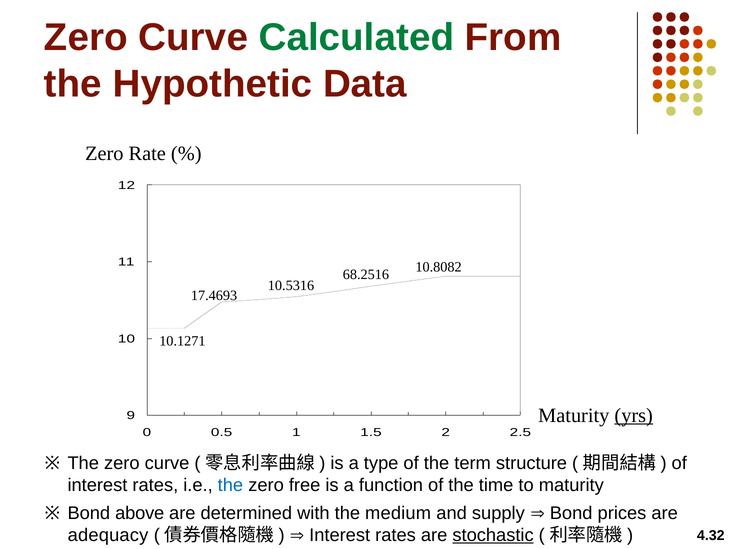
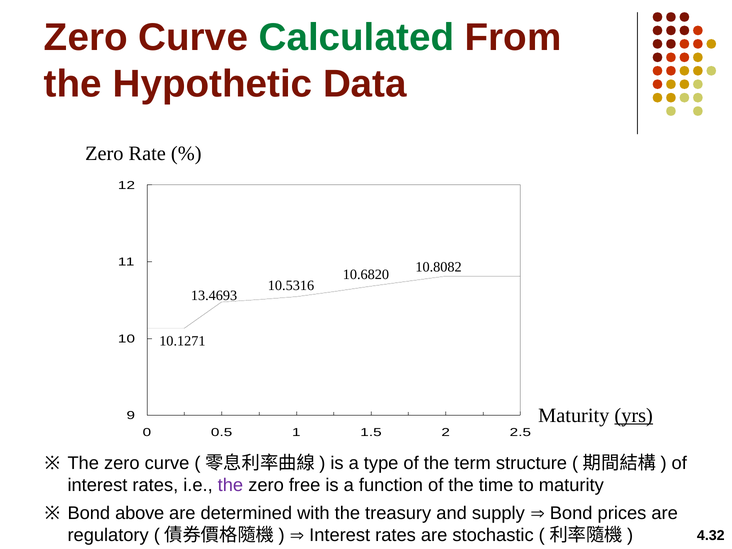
68.2516: 68.2516 -> 10.6820
17.4693: 17.4693 -> 13.4693
the at (230, 485) colour: blue -> purple
medium: medium -> treasury
adequacy: adequacy -> regulatory
stochastic underline: present -> none
